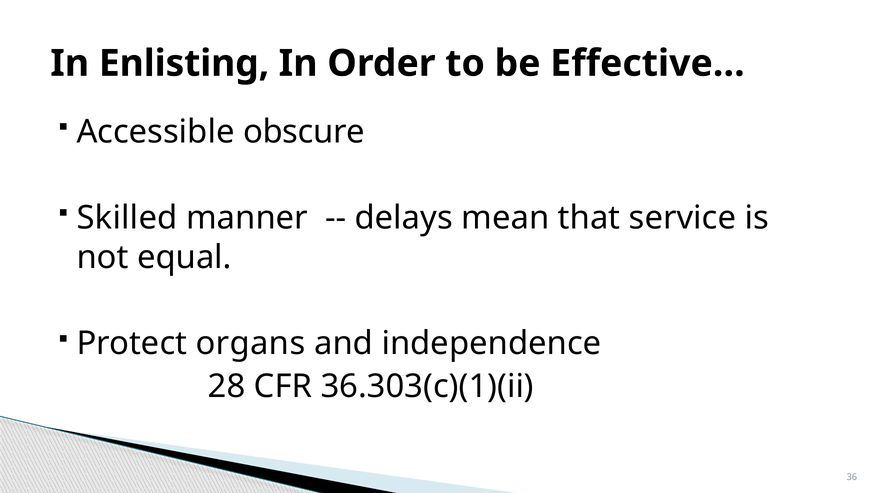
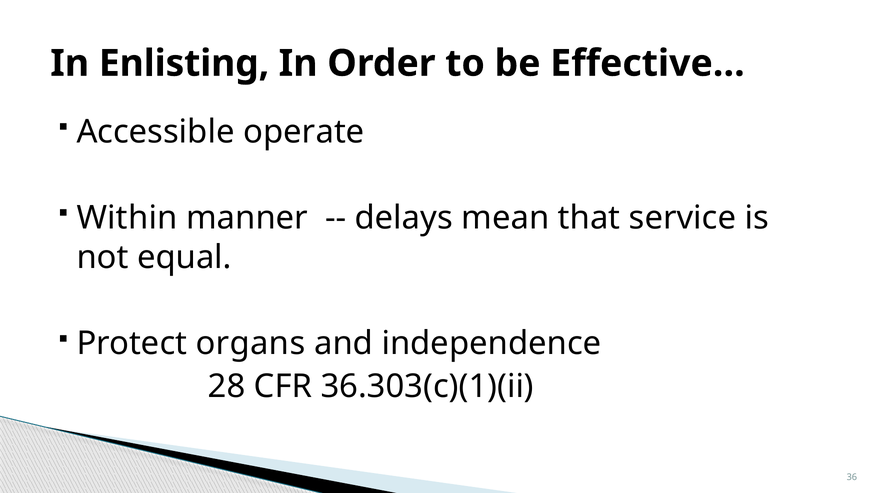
obscure: obscure -> operate
Skilled: Skilled -> Within
